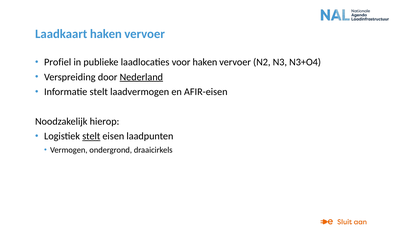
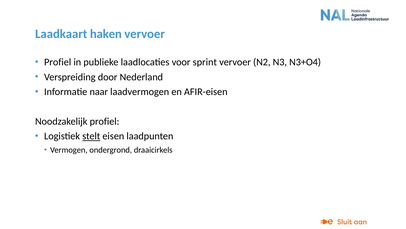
voor haken: haken -> sprint
Nederland underline: present -> none
Informatie stelt: stelt -> naar
Noodzakelijk hierop: hierop -> profiel
